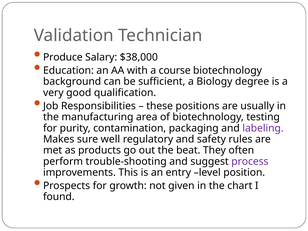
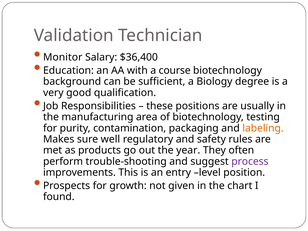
Produce: Produce -> Monitor
$38,000: $38,000 -> $36,400
labeling colour: purple -> orange
beat: beat -> year
